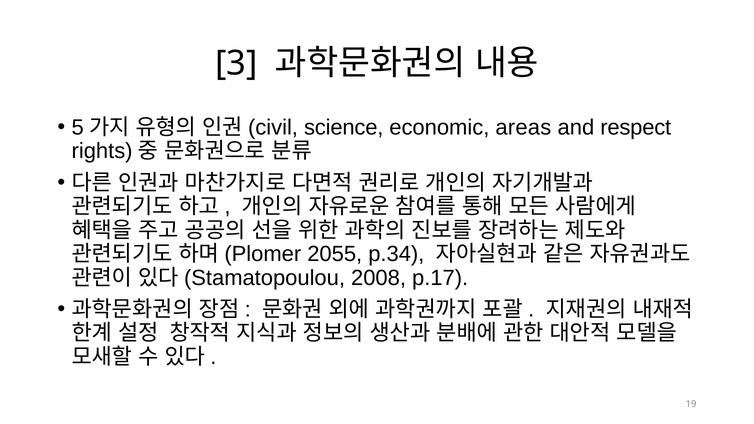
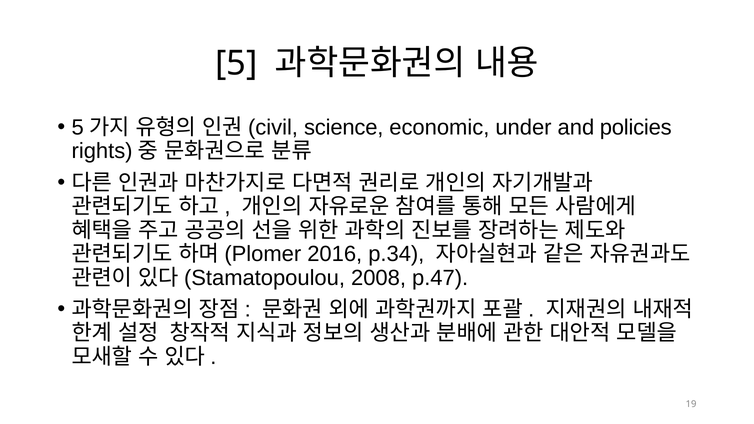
3 at (236, 63): 3 -> 5
areas: areas -> under
respect: respect -> policies
2055: 2055 -> 2016
p.17: p.17 -> p.47
